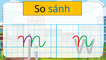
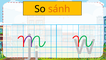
sánh colour: blue -> orange
